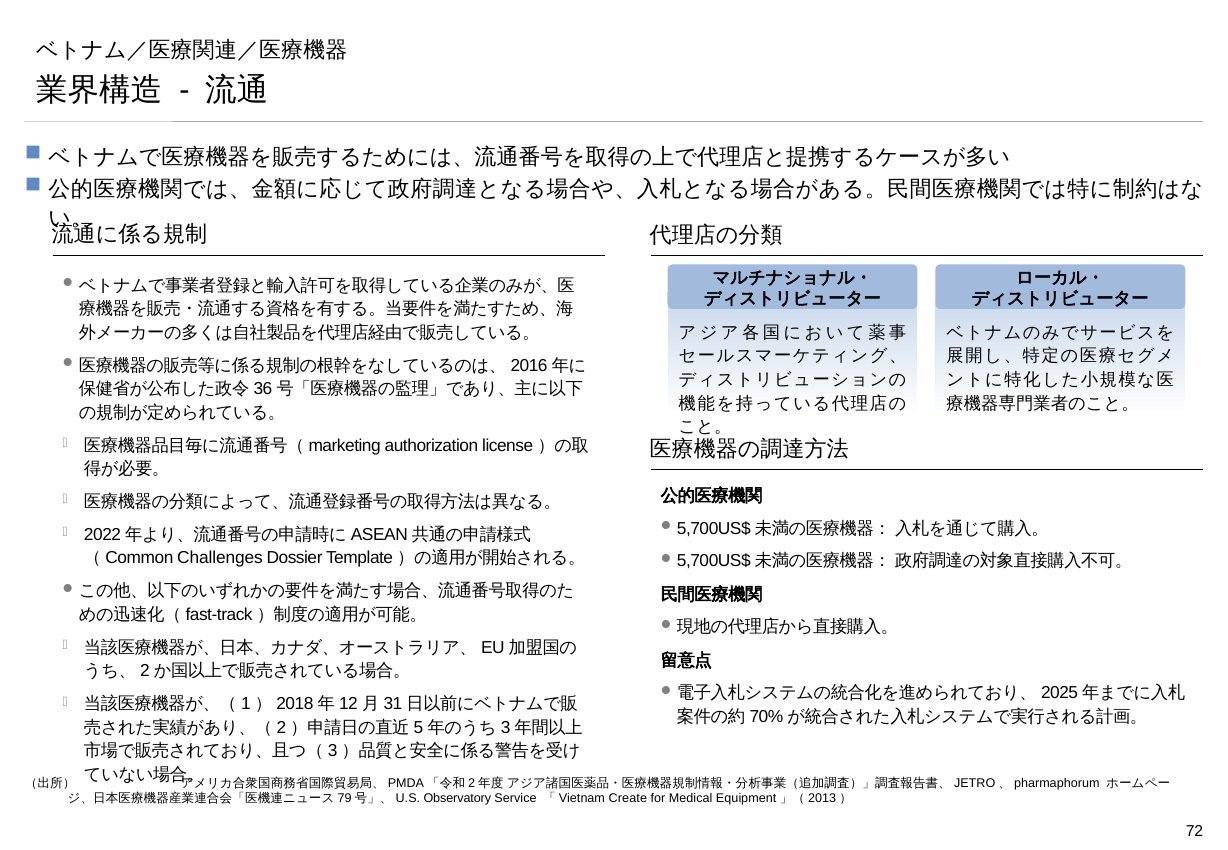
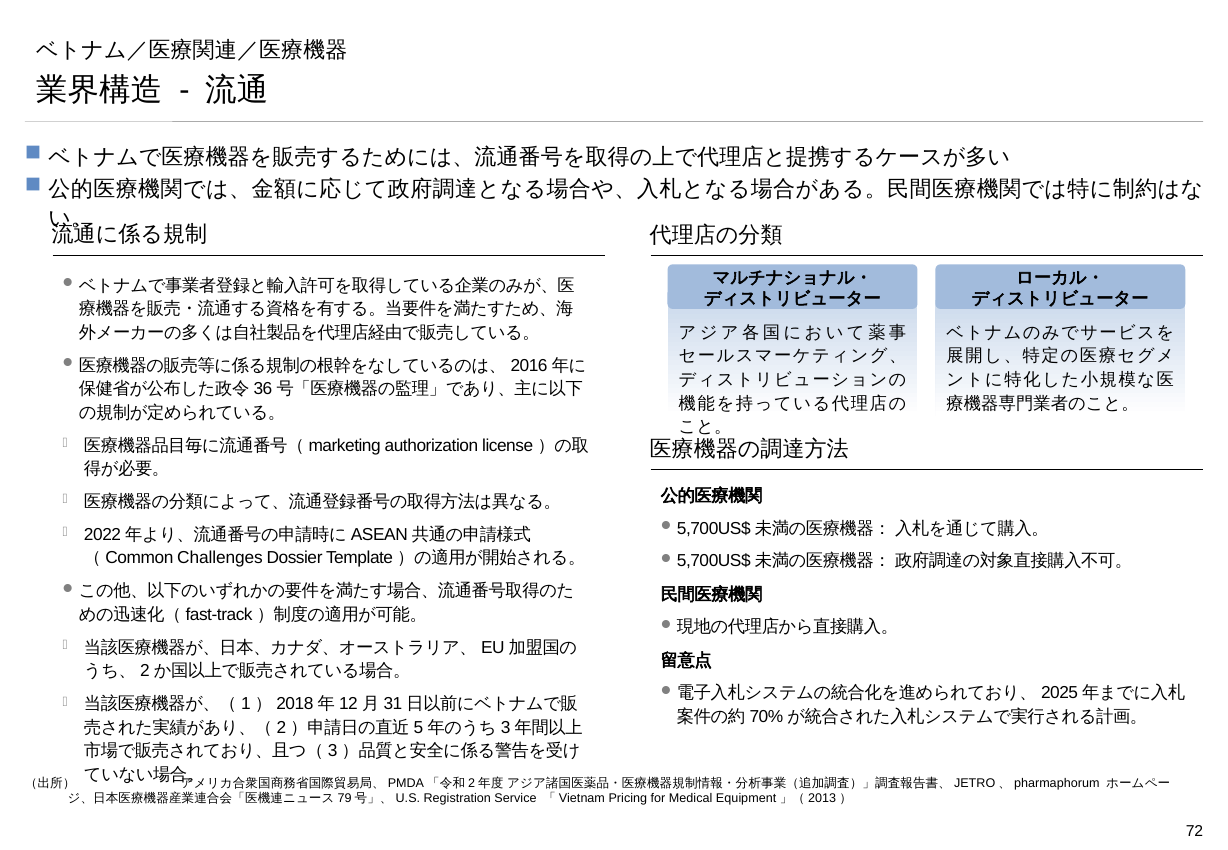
Observatory: Observatory -> Registration
Create: Create -> Pricing
